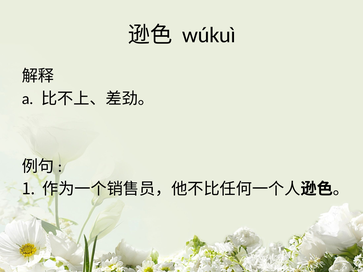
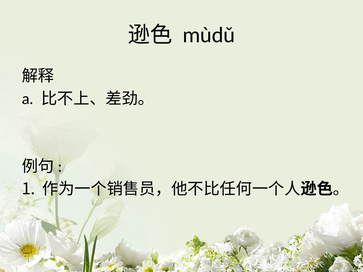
wúkuì: wúkuì -> mùdǔ
